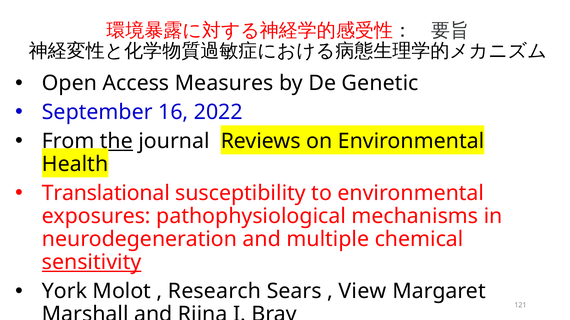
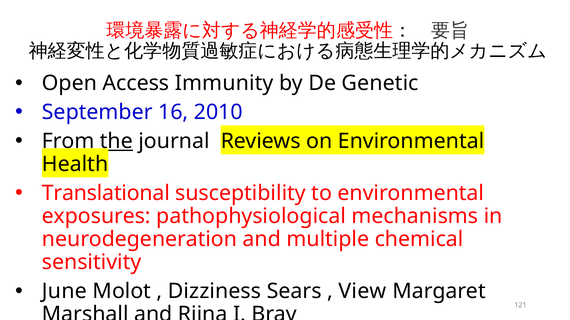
Measures: Measures -> Immunity
2022: 2022 -> 2010
sensitivity underline: present -> none
York: York -> June
Research: Research -> Dizziness
